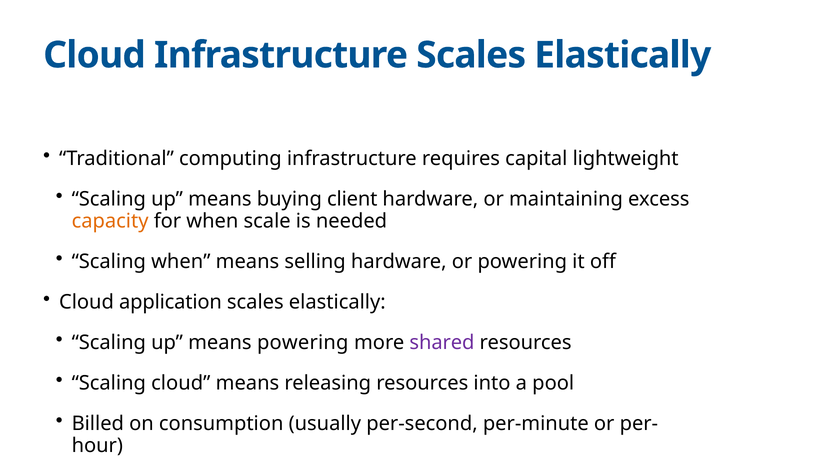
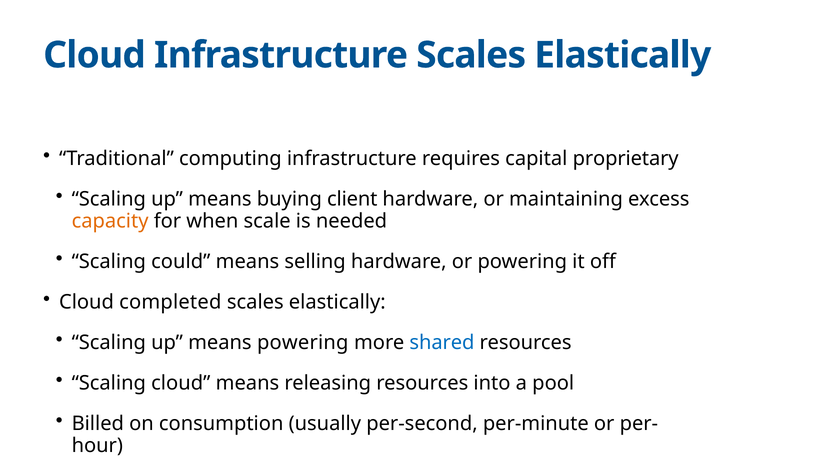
lightweight: lightweight -> proprietary
Scaling when: when -> could
application: application -> completed
shared colour: purple -> blue
